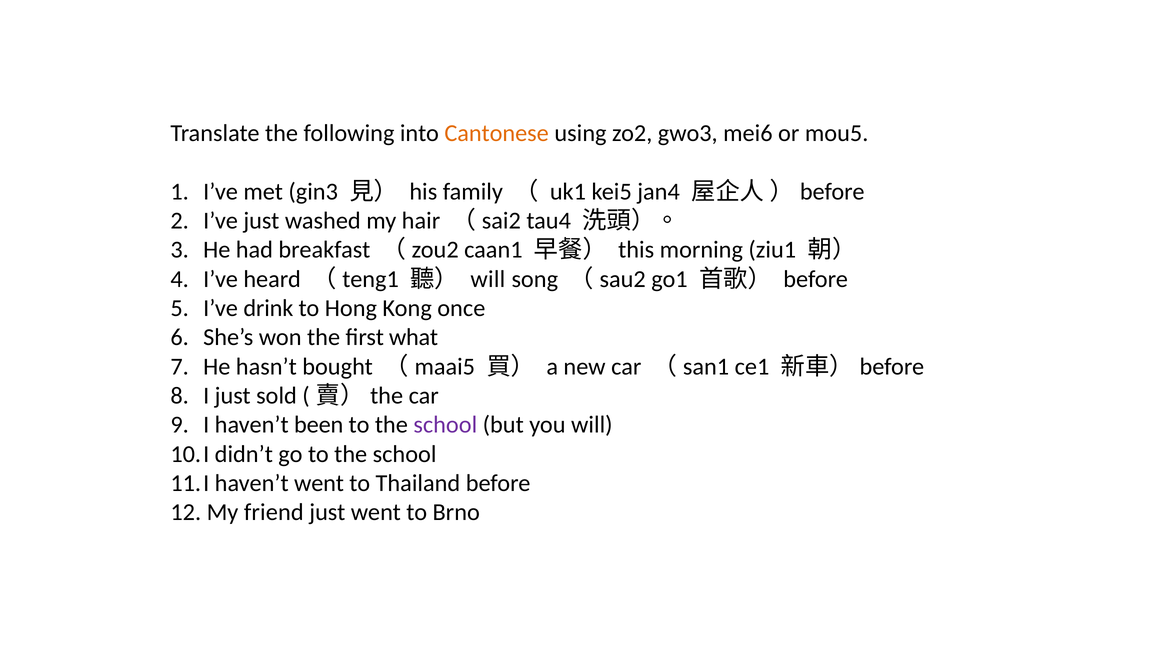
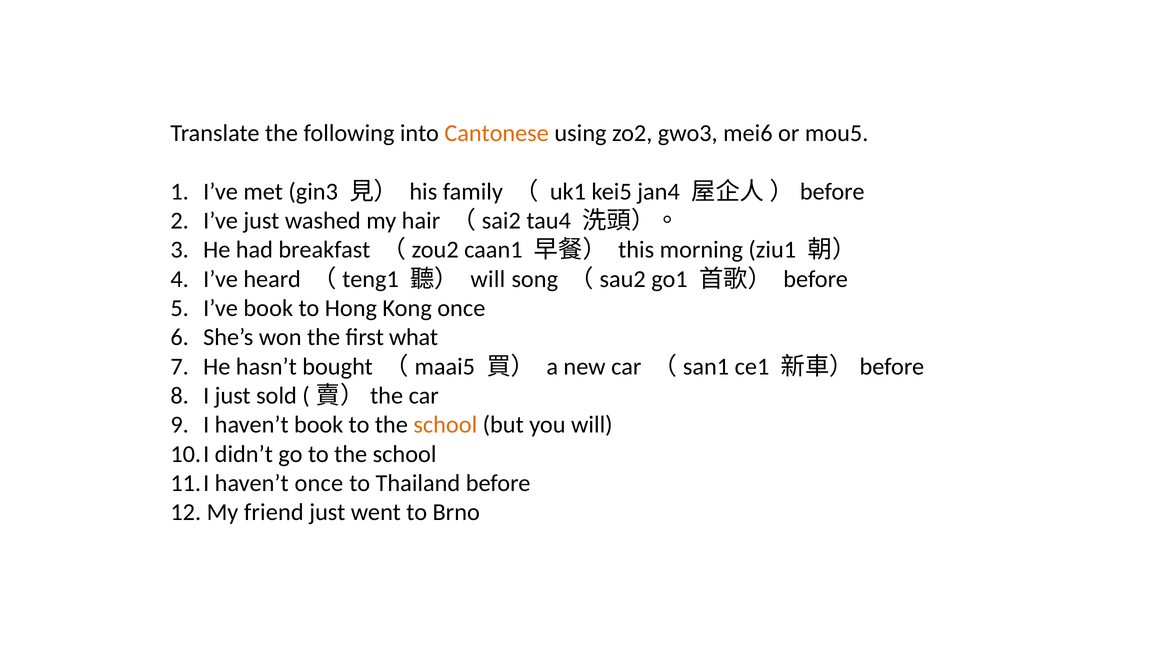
I’ve drink: drink -> book
haven’t been: been -> book
school at (445, 425) colour: purple -> orange
haven’t went: went -> once
